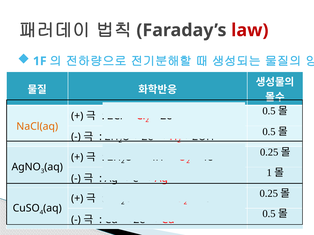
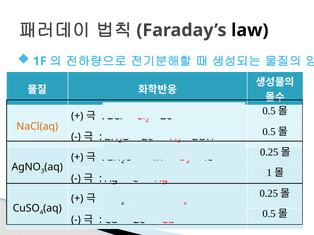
law colour: red -> black
